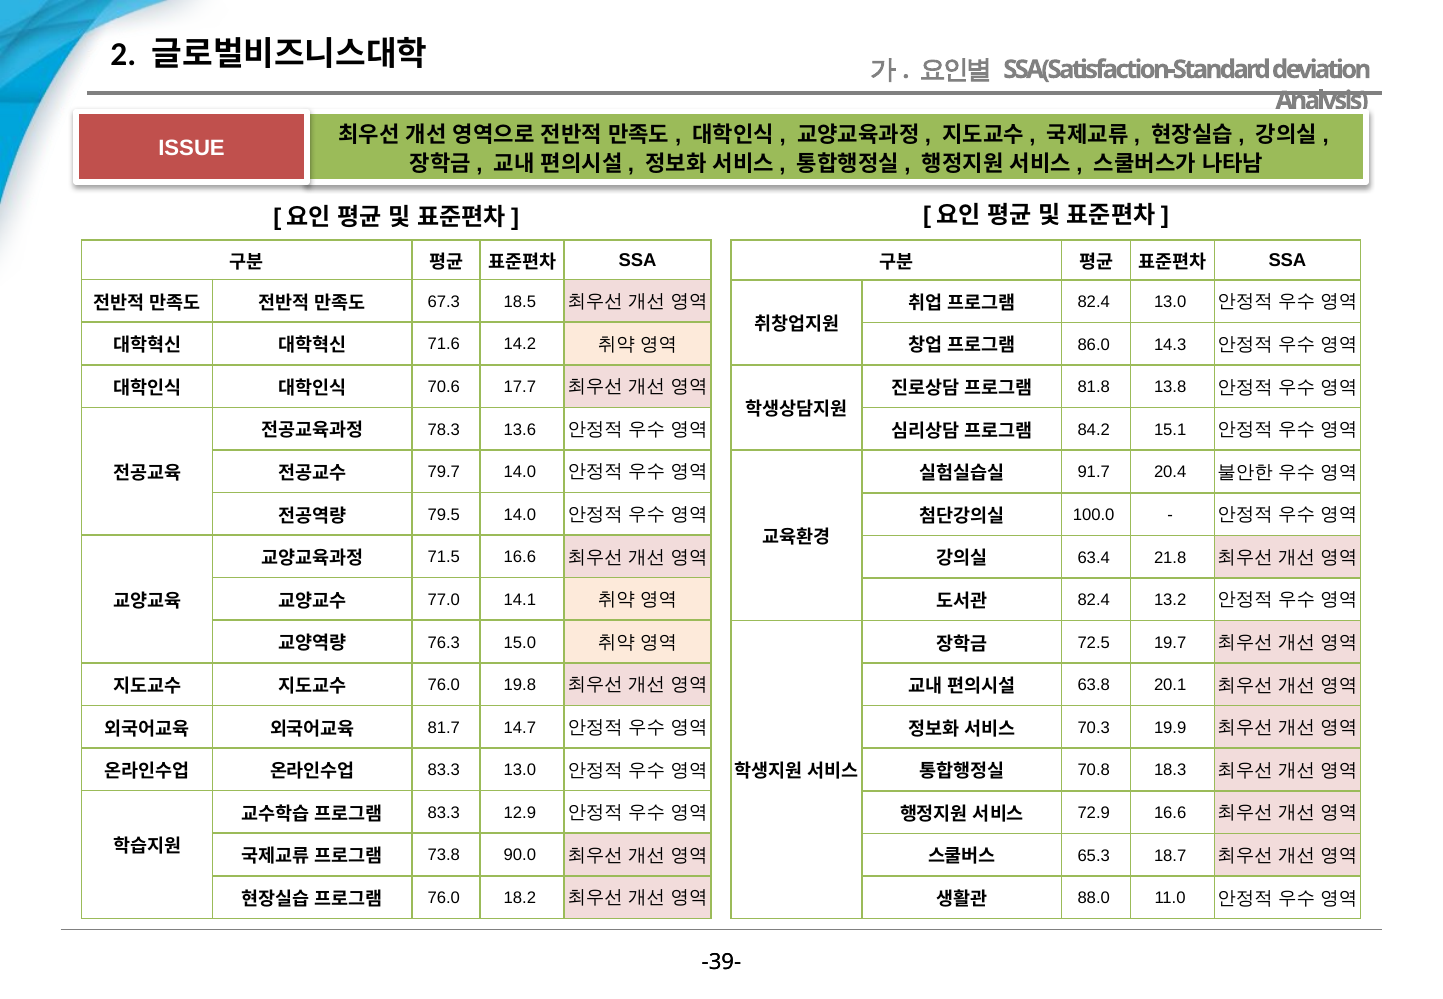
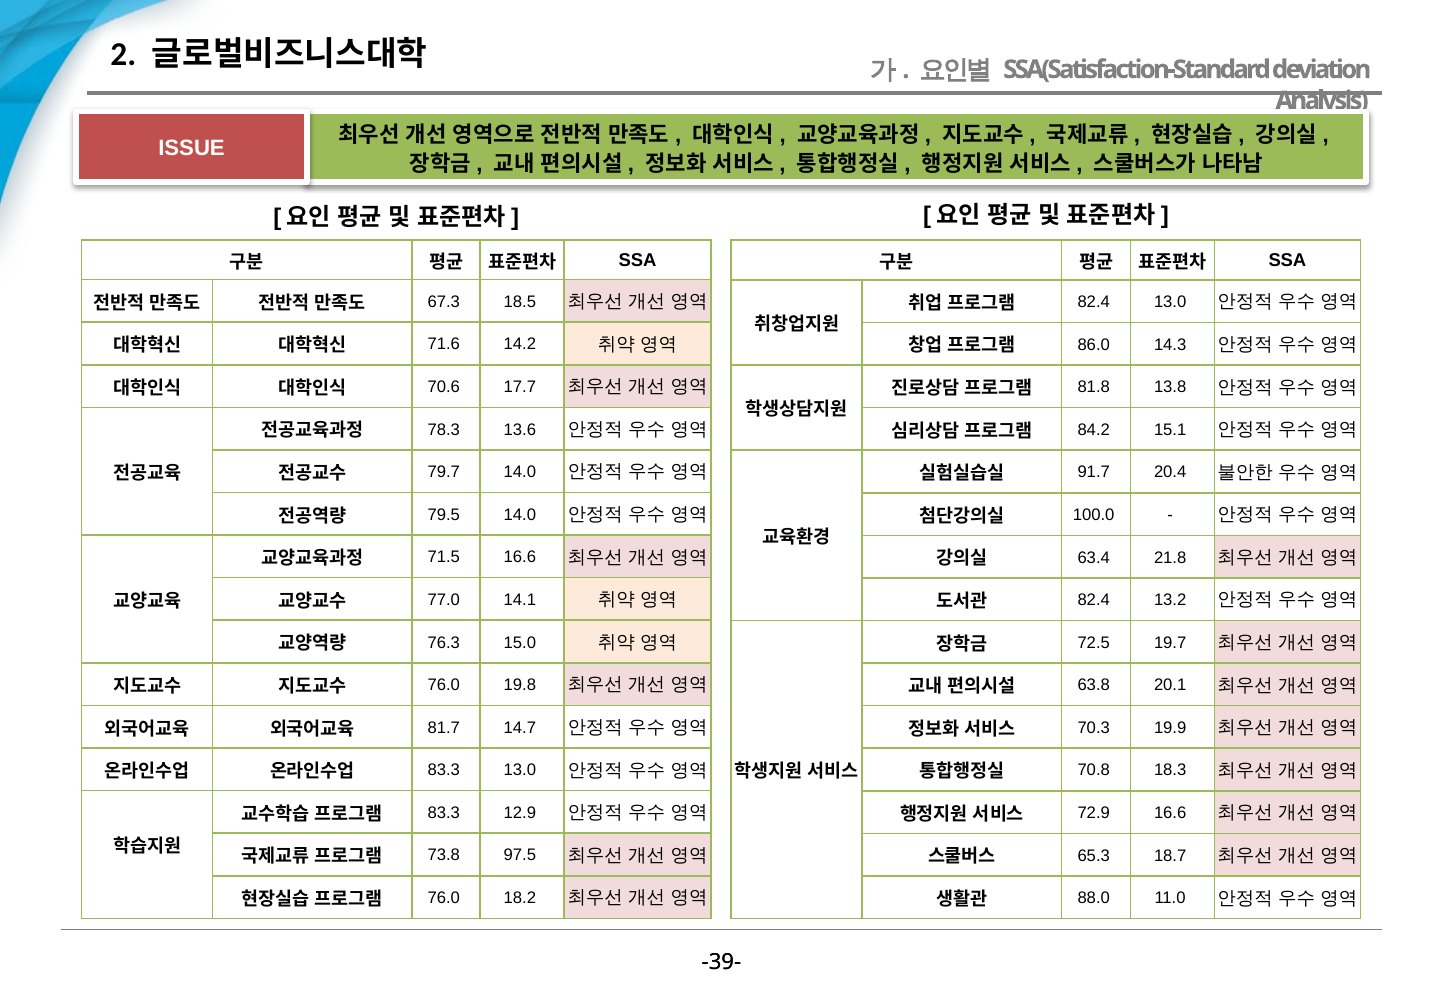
90.0: 90.0 -> 97.5
